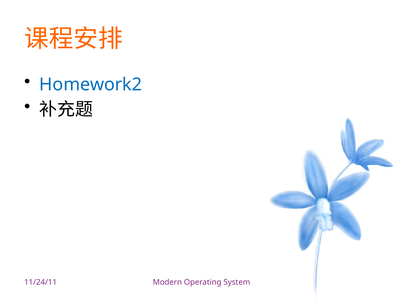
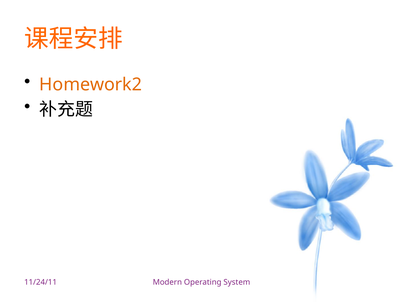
Homework2 colour: blue -> orange
